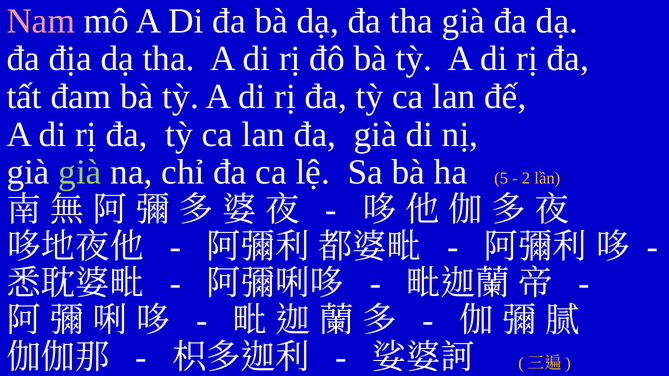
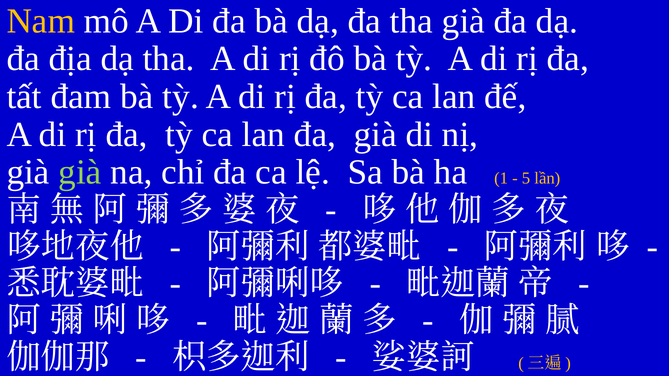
Nam colour: pink -> yellow
5: 5 -> 1
2: 2 -> 5
